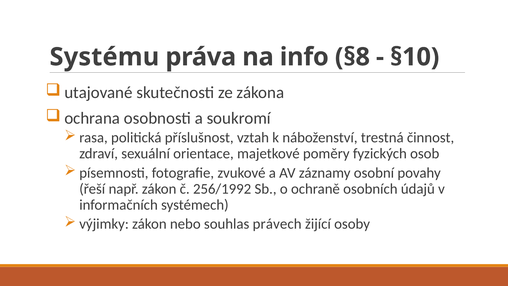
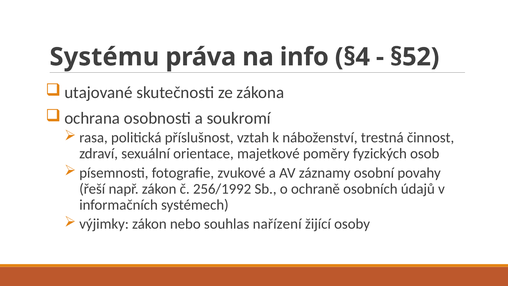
§8: §8 -> §4
§10: §10 -> §52
právech: právech -> nařízení
